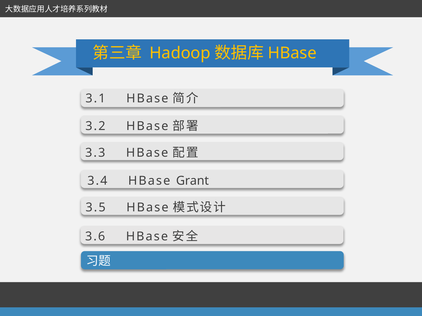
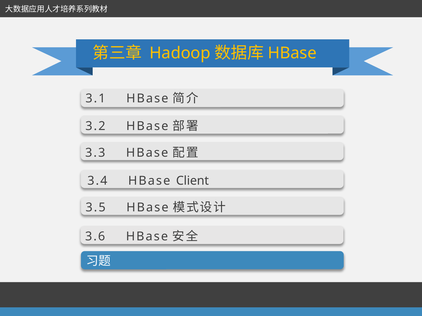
Grant: Grant -> Client
